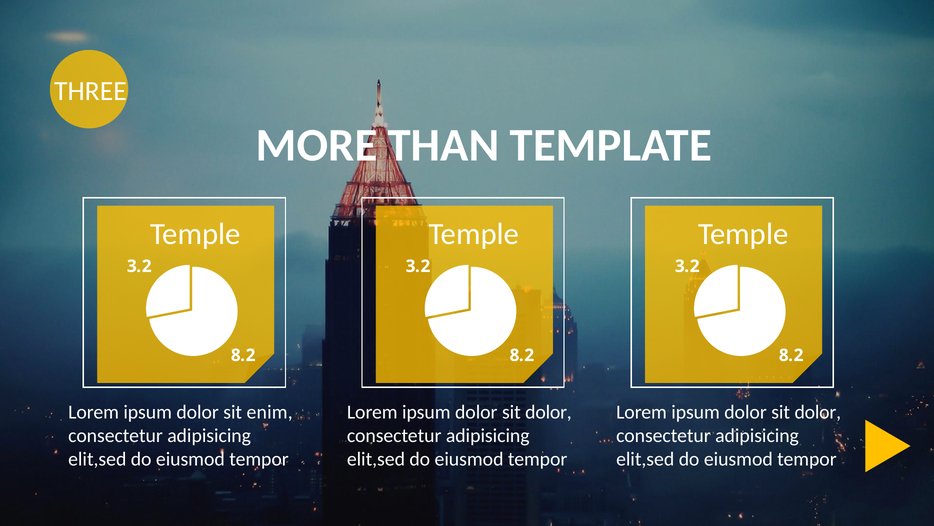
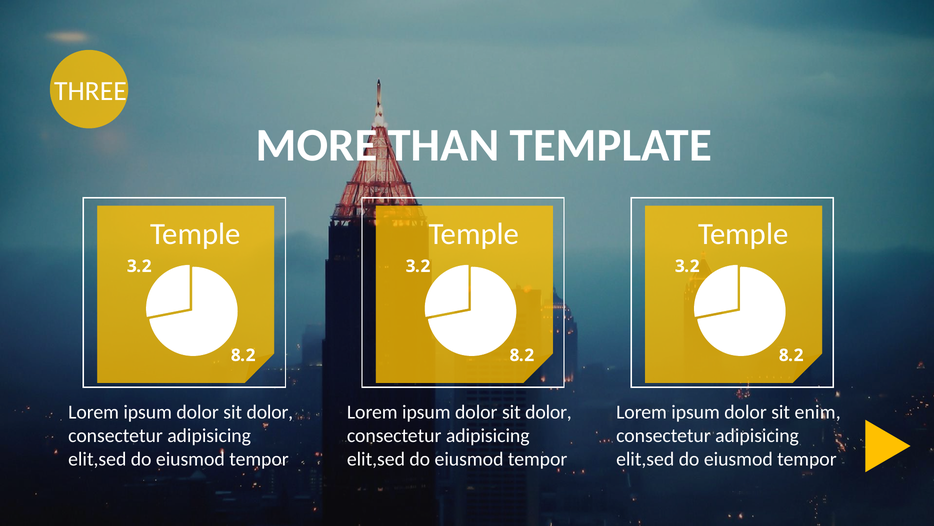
enim at (270, 411): enim -> dolor
dolor at (818, 411): dolor -> enim
